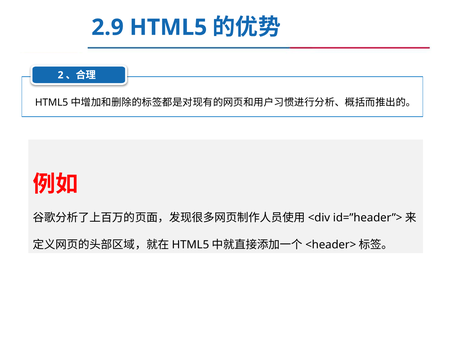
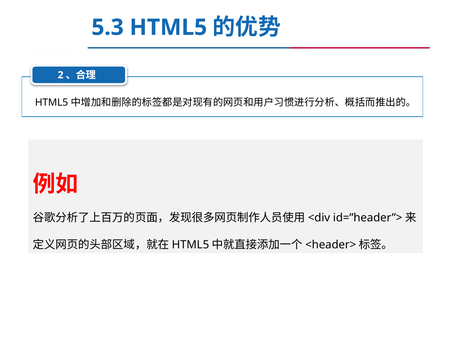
2.9: 2.9 -> 5.3
